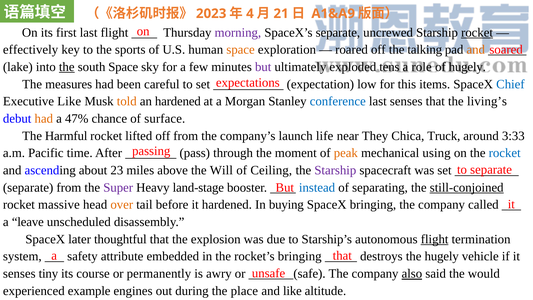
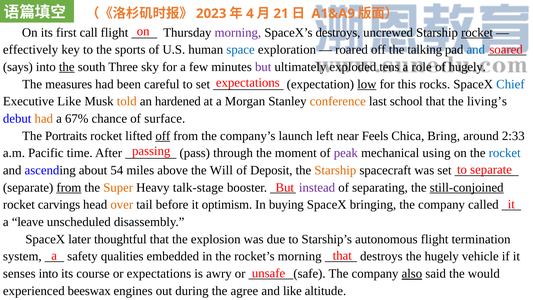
first last: last -> call
SpaceX’s separate: separate -> destroys
space at (241, 50) colour: orange -> blue
and at (476, 50) colour: orange -> blue
lake: lake -> says
south Space: Space -> Three
low underline: none -> present
items: items -> rocks
conference colour: blue -> orange
last senses: senses -> school
47%: 47% -> 67%
Harmful: Harmful -> Portraits
off at (163, 136) underline: none -> present
life: life -> left
They: They -> Feels
Truck: Truck -> Bring
3:33: 3:33 -> 2:33
peak colour: orange -> purple
23: 23 -> 54
Ceiling: Ceiling -> Deposit
Starship at (335, 170) colour: purple -> orange
from at (69, 187) underline: none -> present
Super colour: purple -> orange
land-stage: land-stage -> talk-stage
instead colour: blue -> purple
massive: massive -> carvings
it hardened: hardened -> optimism
flight at (435, 239) underline: present -> none
attribute: attribute -> qualities
rocket’s bringing: bringing -> morning
senses tiny: tiny -> into
or permanently: permanently -> expectations
example: example -> beeswax
place: place -> agree
